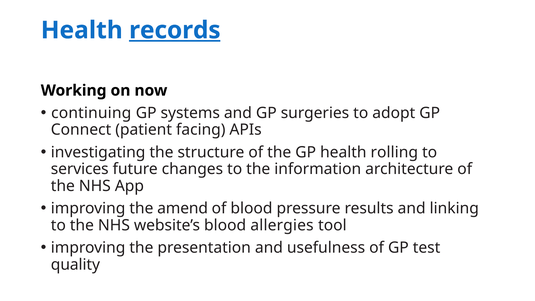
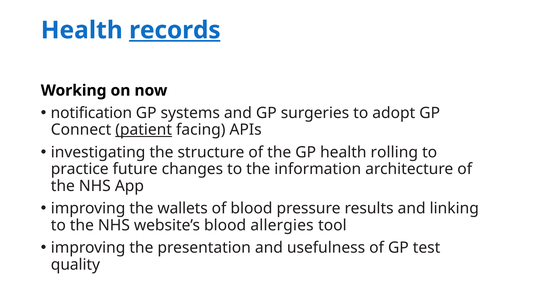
continuing: continuing -> notification
patient underline: none -> present
services: services -> practice
amend: amend -> wallets
